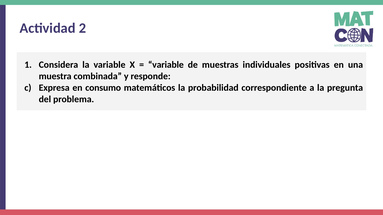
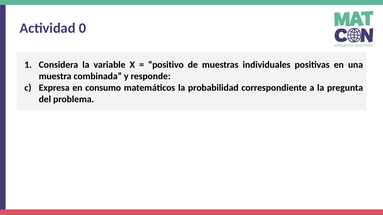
2: 2 -> 0
variable at (166, 65): variable -> positivo
